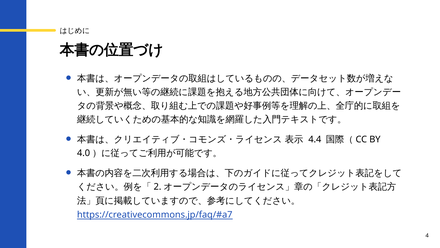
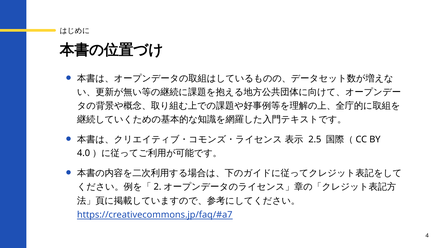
4.4: 4.4 -> 2.5
